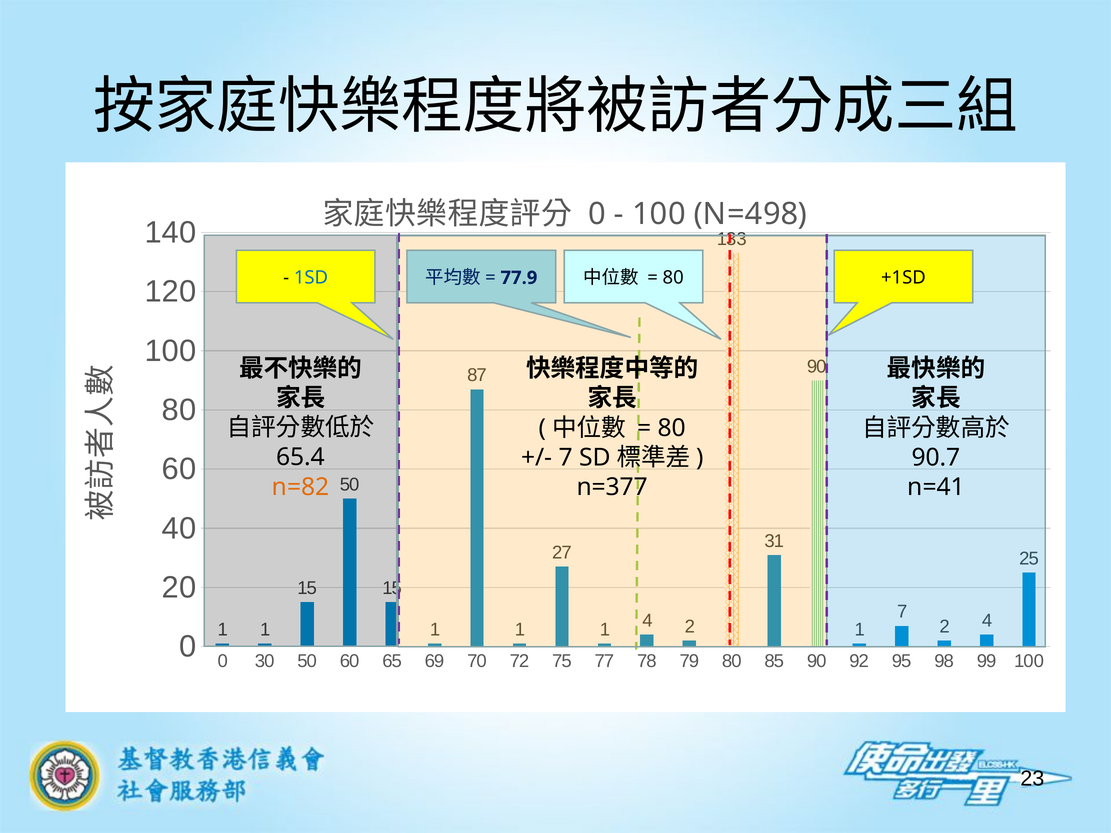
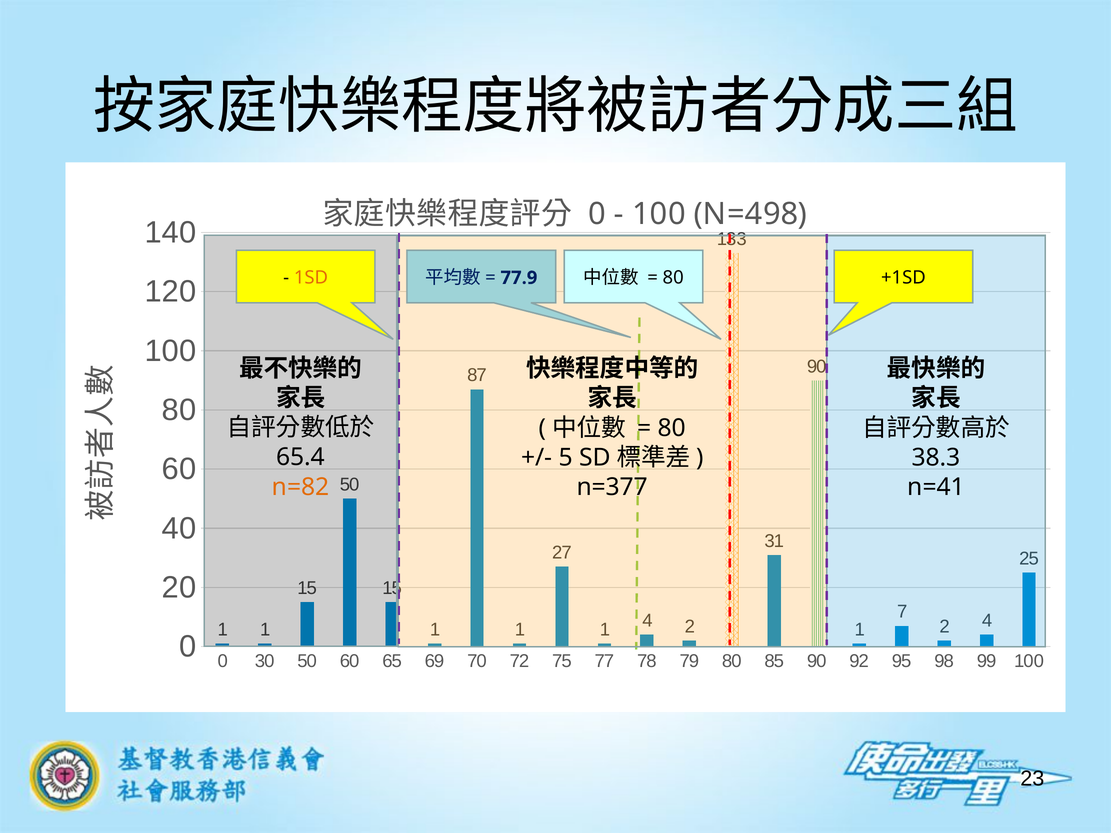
1SD colour: blue -> orange
7 at (566, 458): 7 -> 5
90.7: 90.7 -> 38.3
